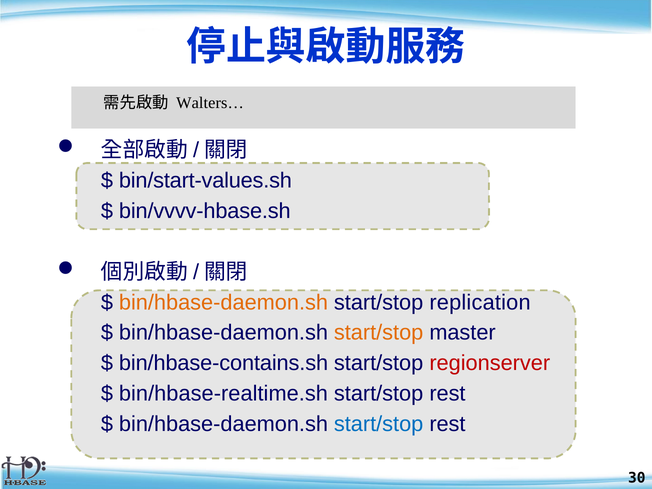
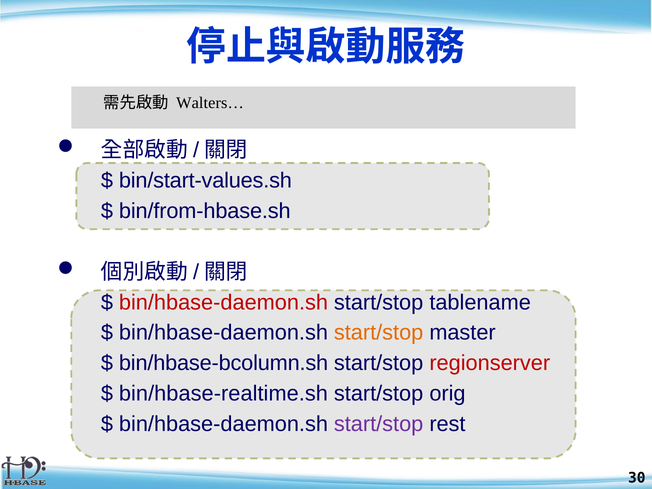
bin/vvvv-hbase.sh: bin/vvvv-hbase.sh -> bin/from-hbase.sh
bin/hbase-daemon.sh at (223, 302) colour: orange -> red
replication: replication -> tablename
bin/hbase-contains.sh: bin/hbase-contains.sh -> bin/hbase-bcolumn.sh
rest at (447, 394): rest -> orig
start/stop at (379, 424) colour: blue -> purple
